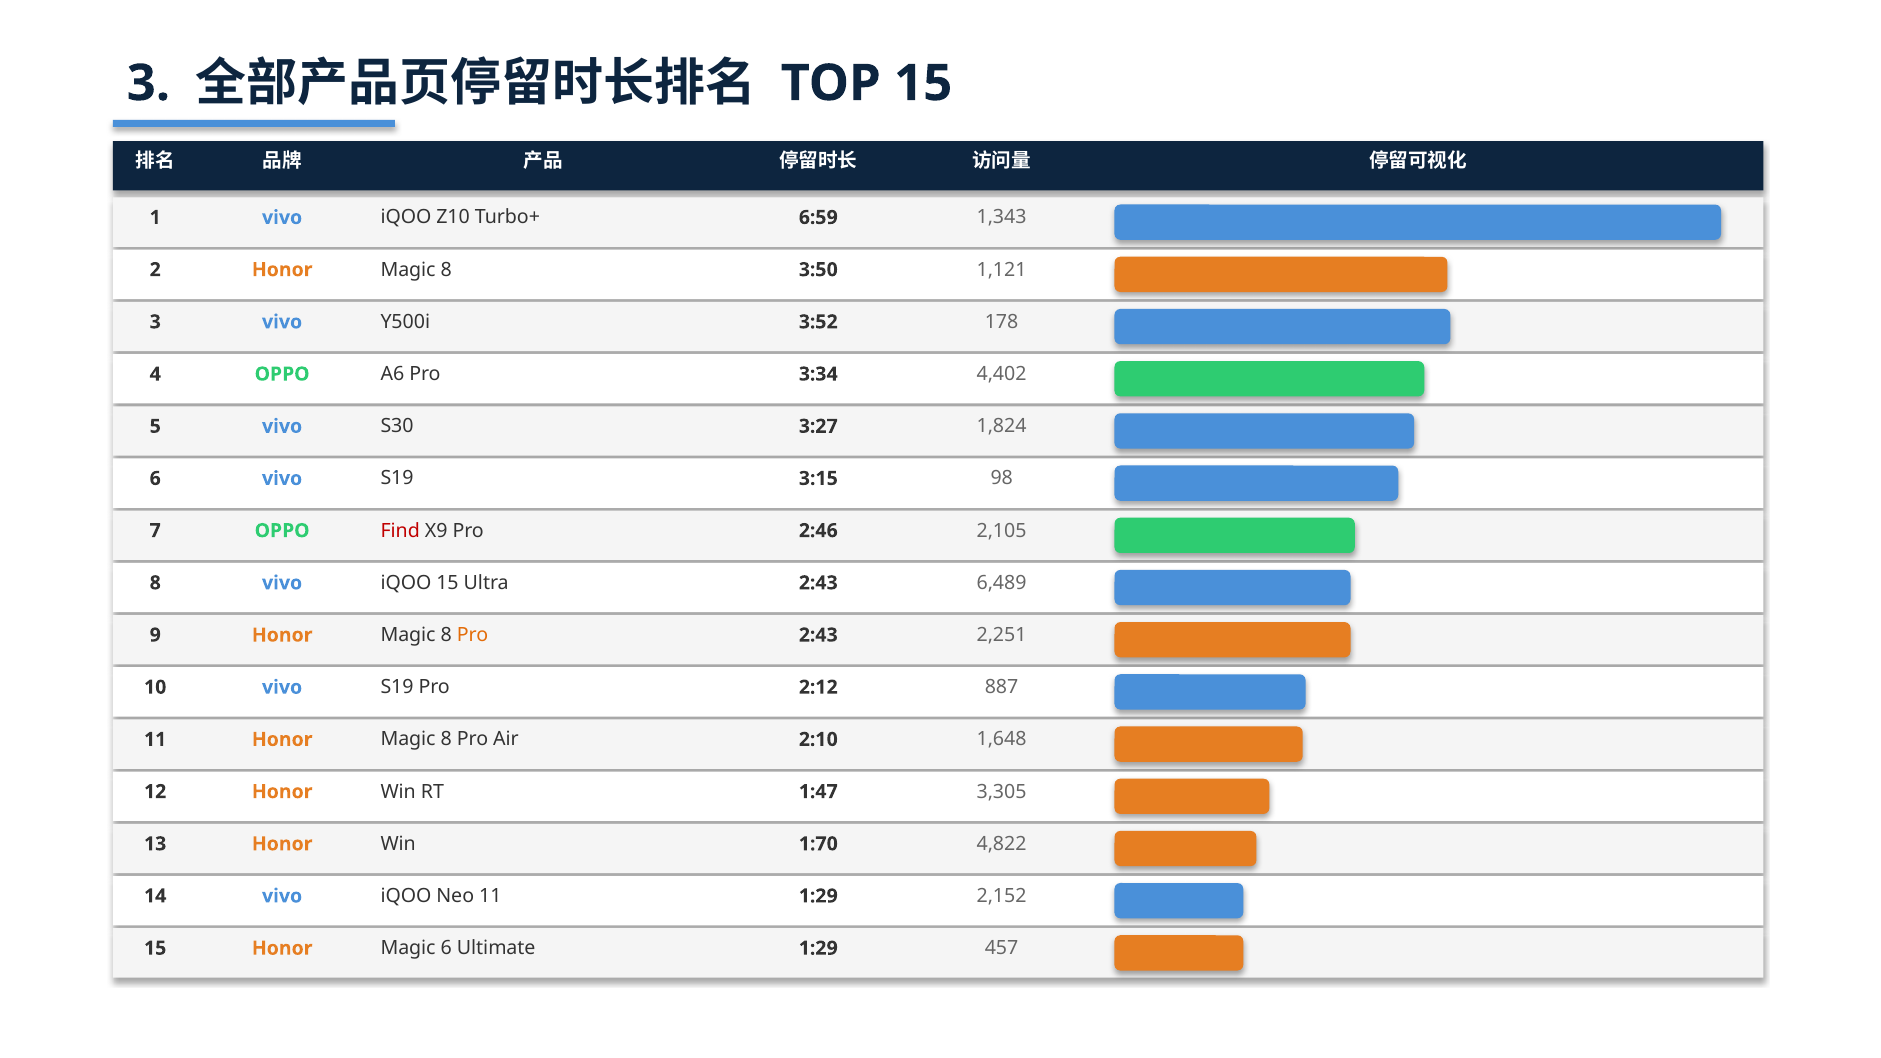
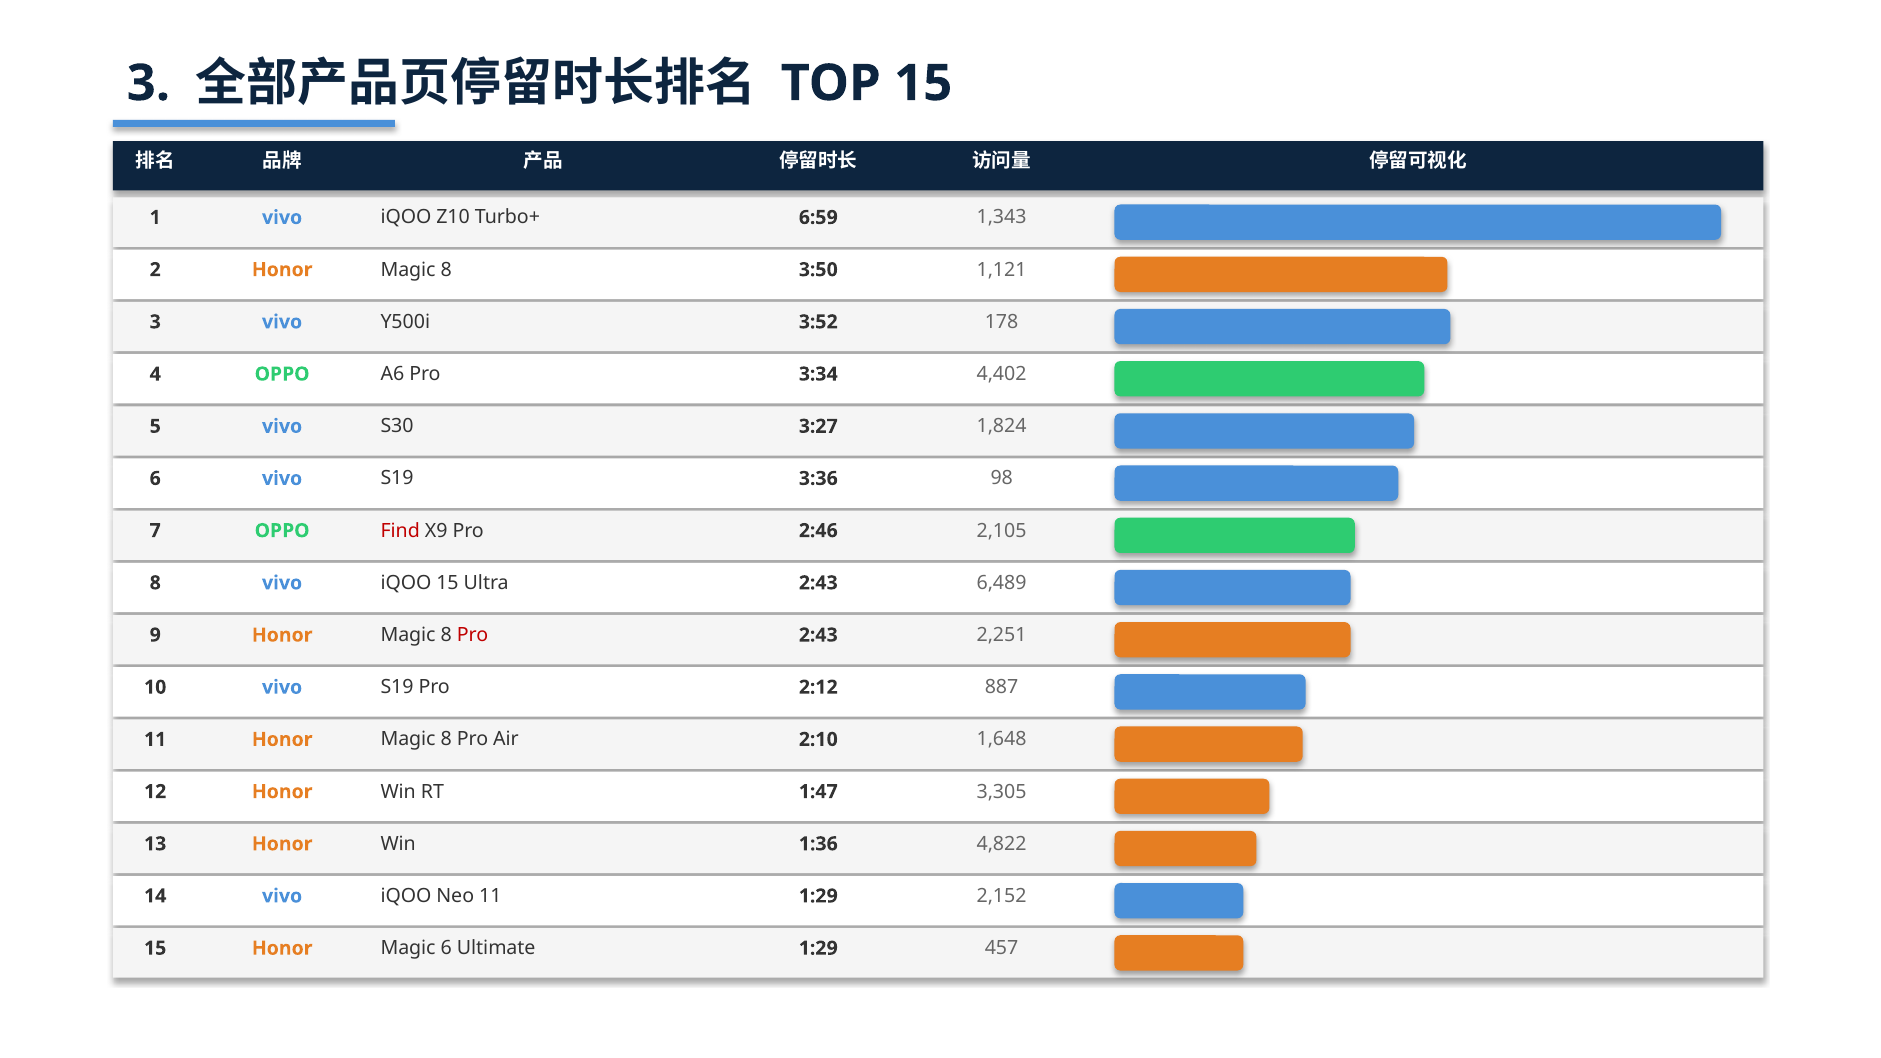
3:15: 3:15 -> 3:36
Pro at (473, 635) colour: orange -> red
1:70: 1:70 -> 1:36
